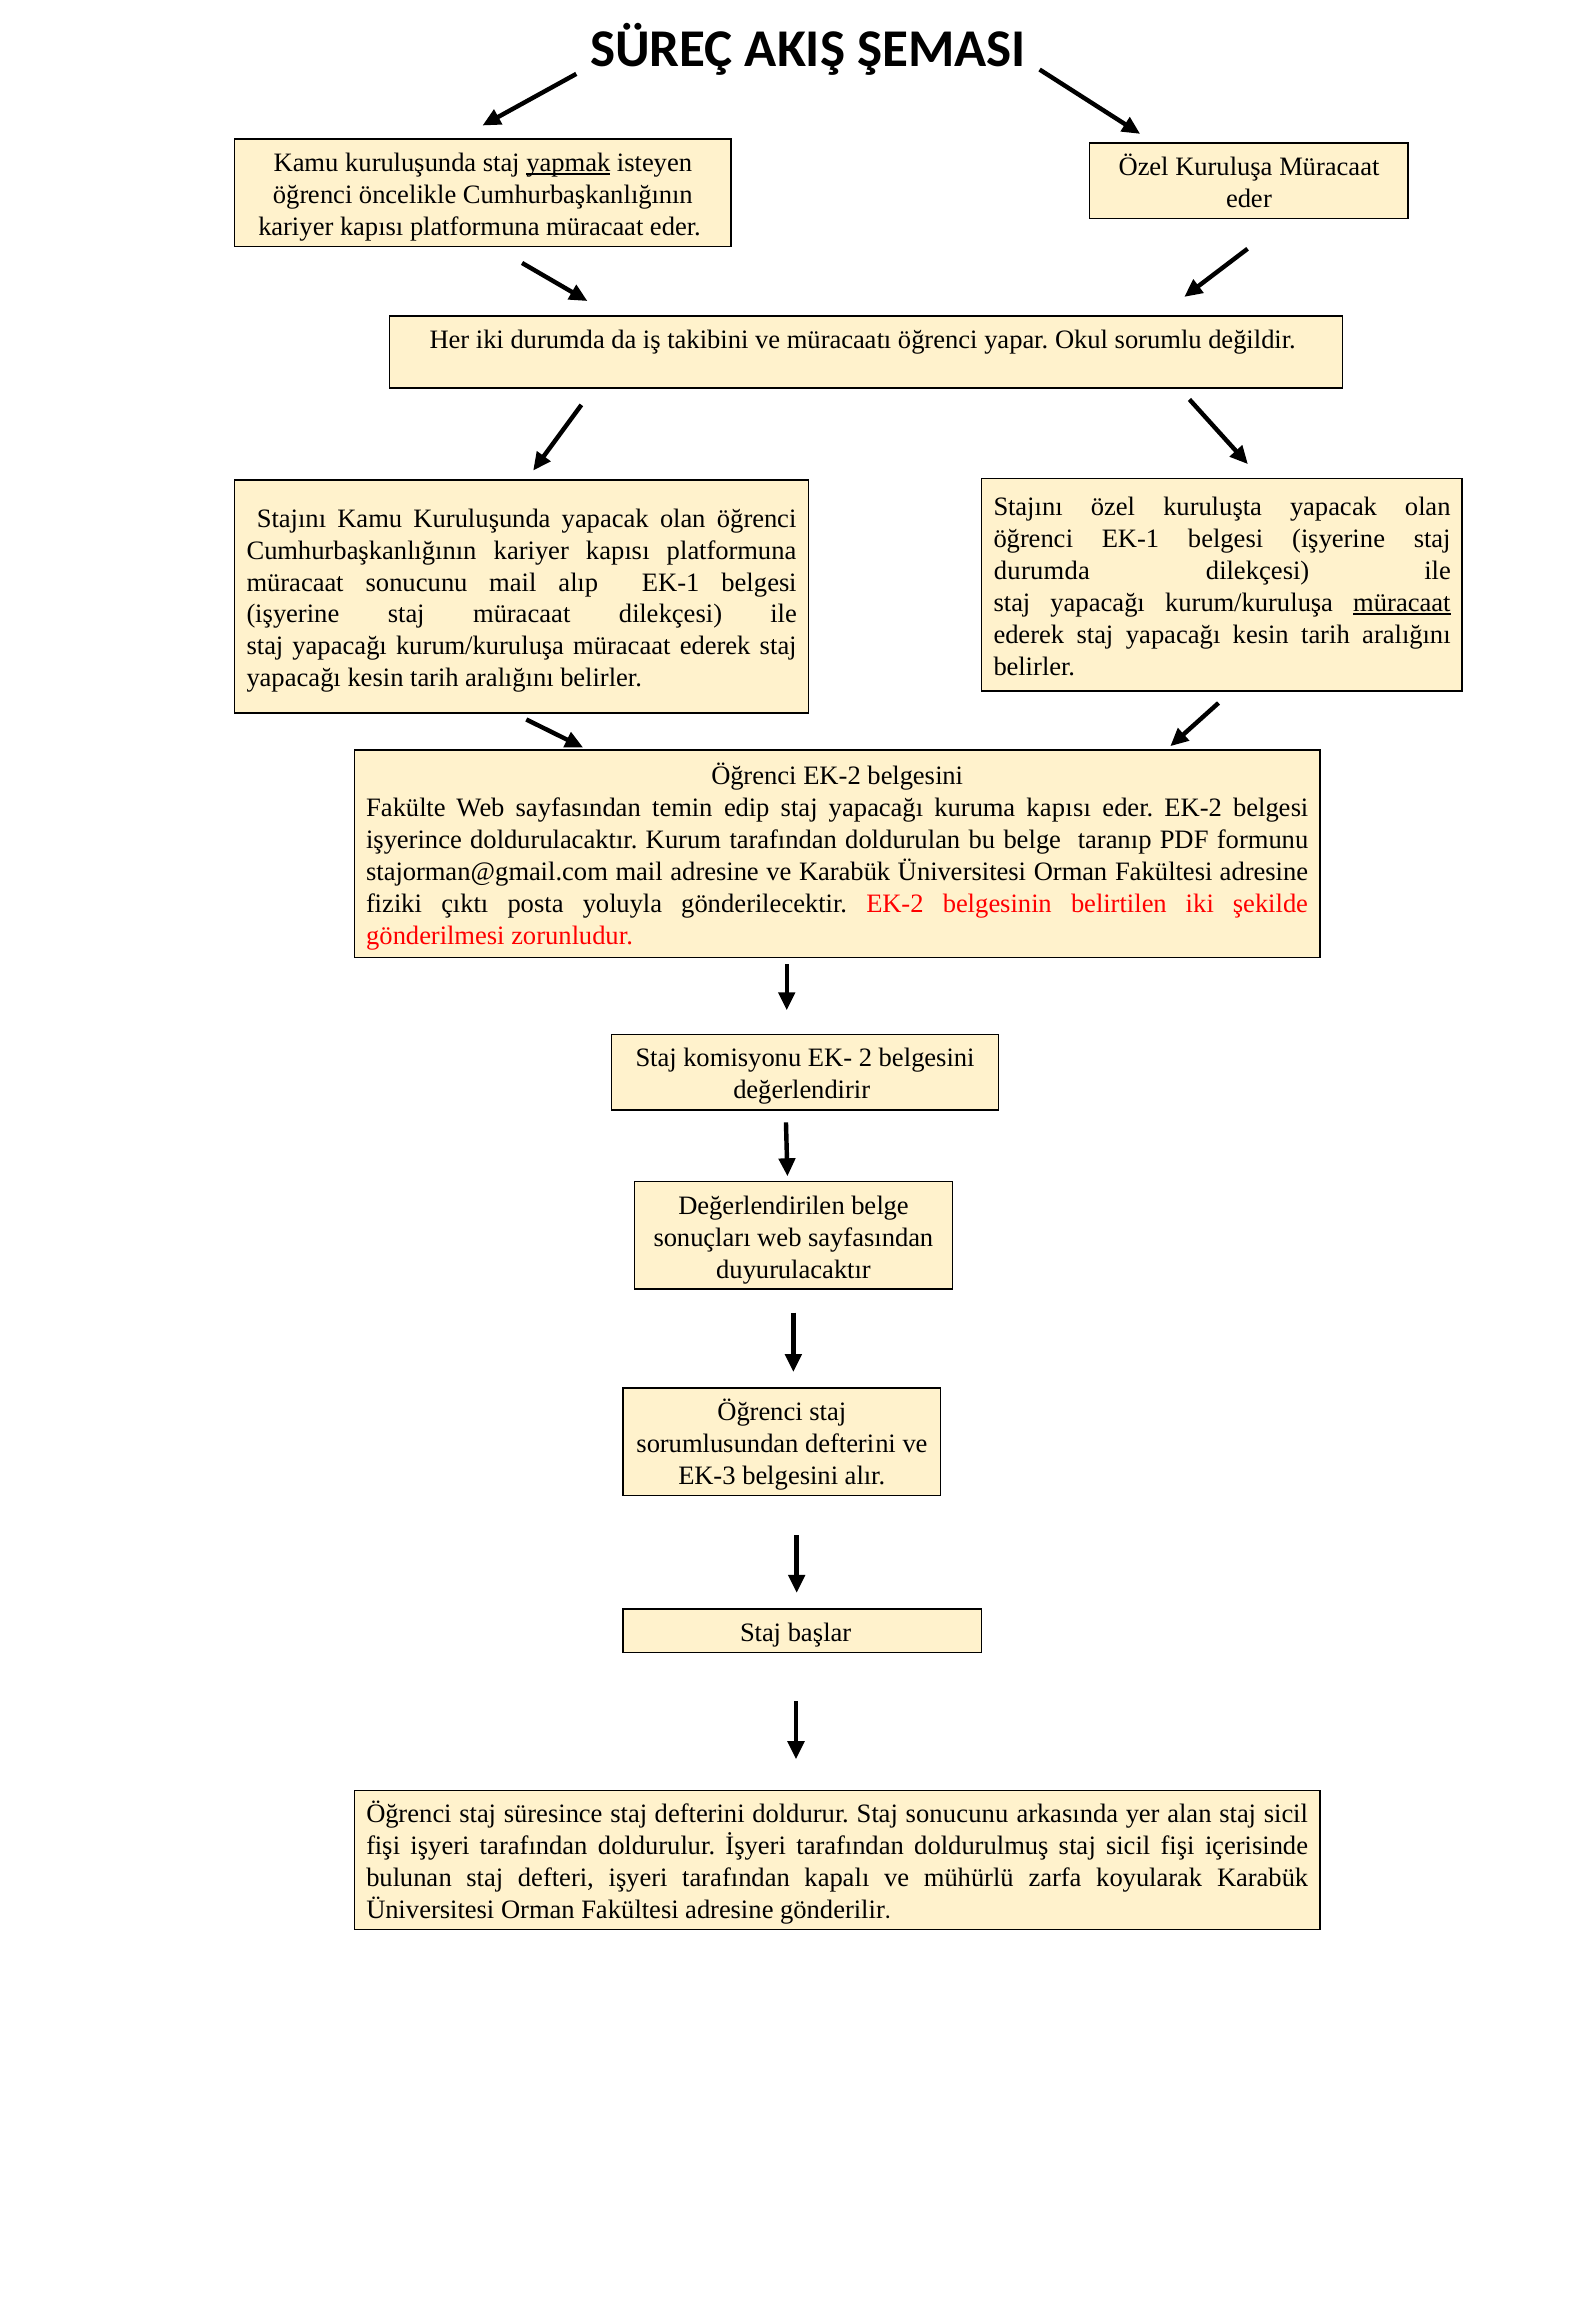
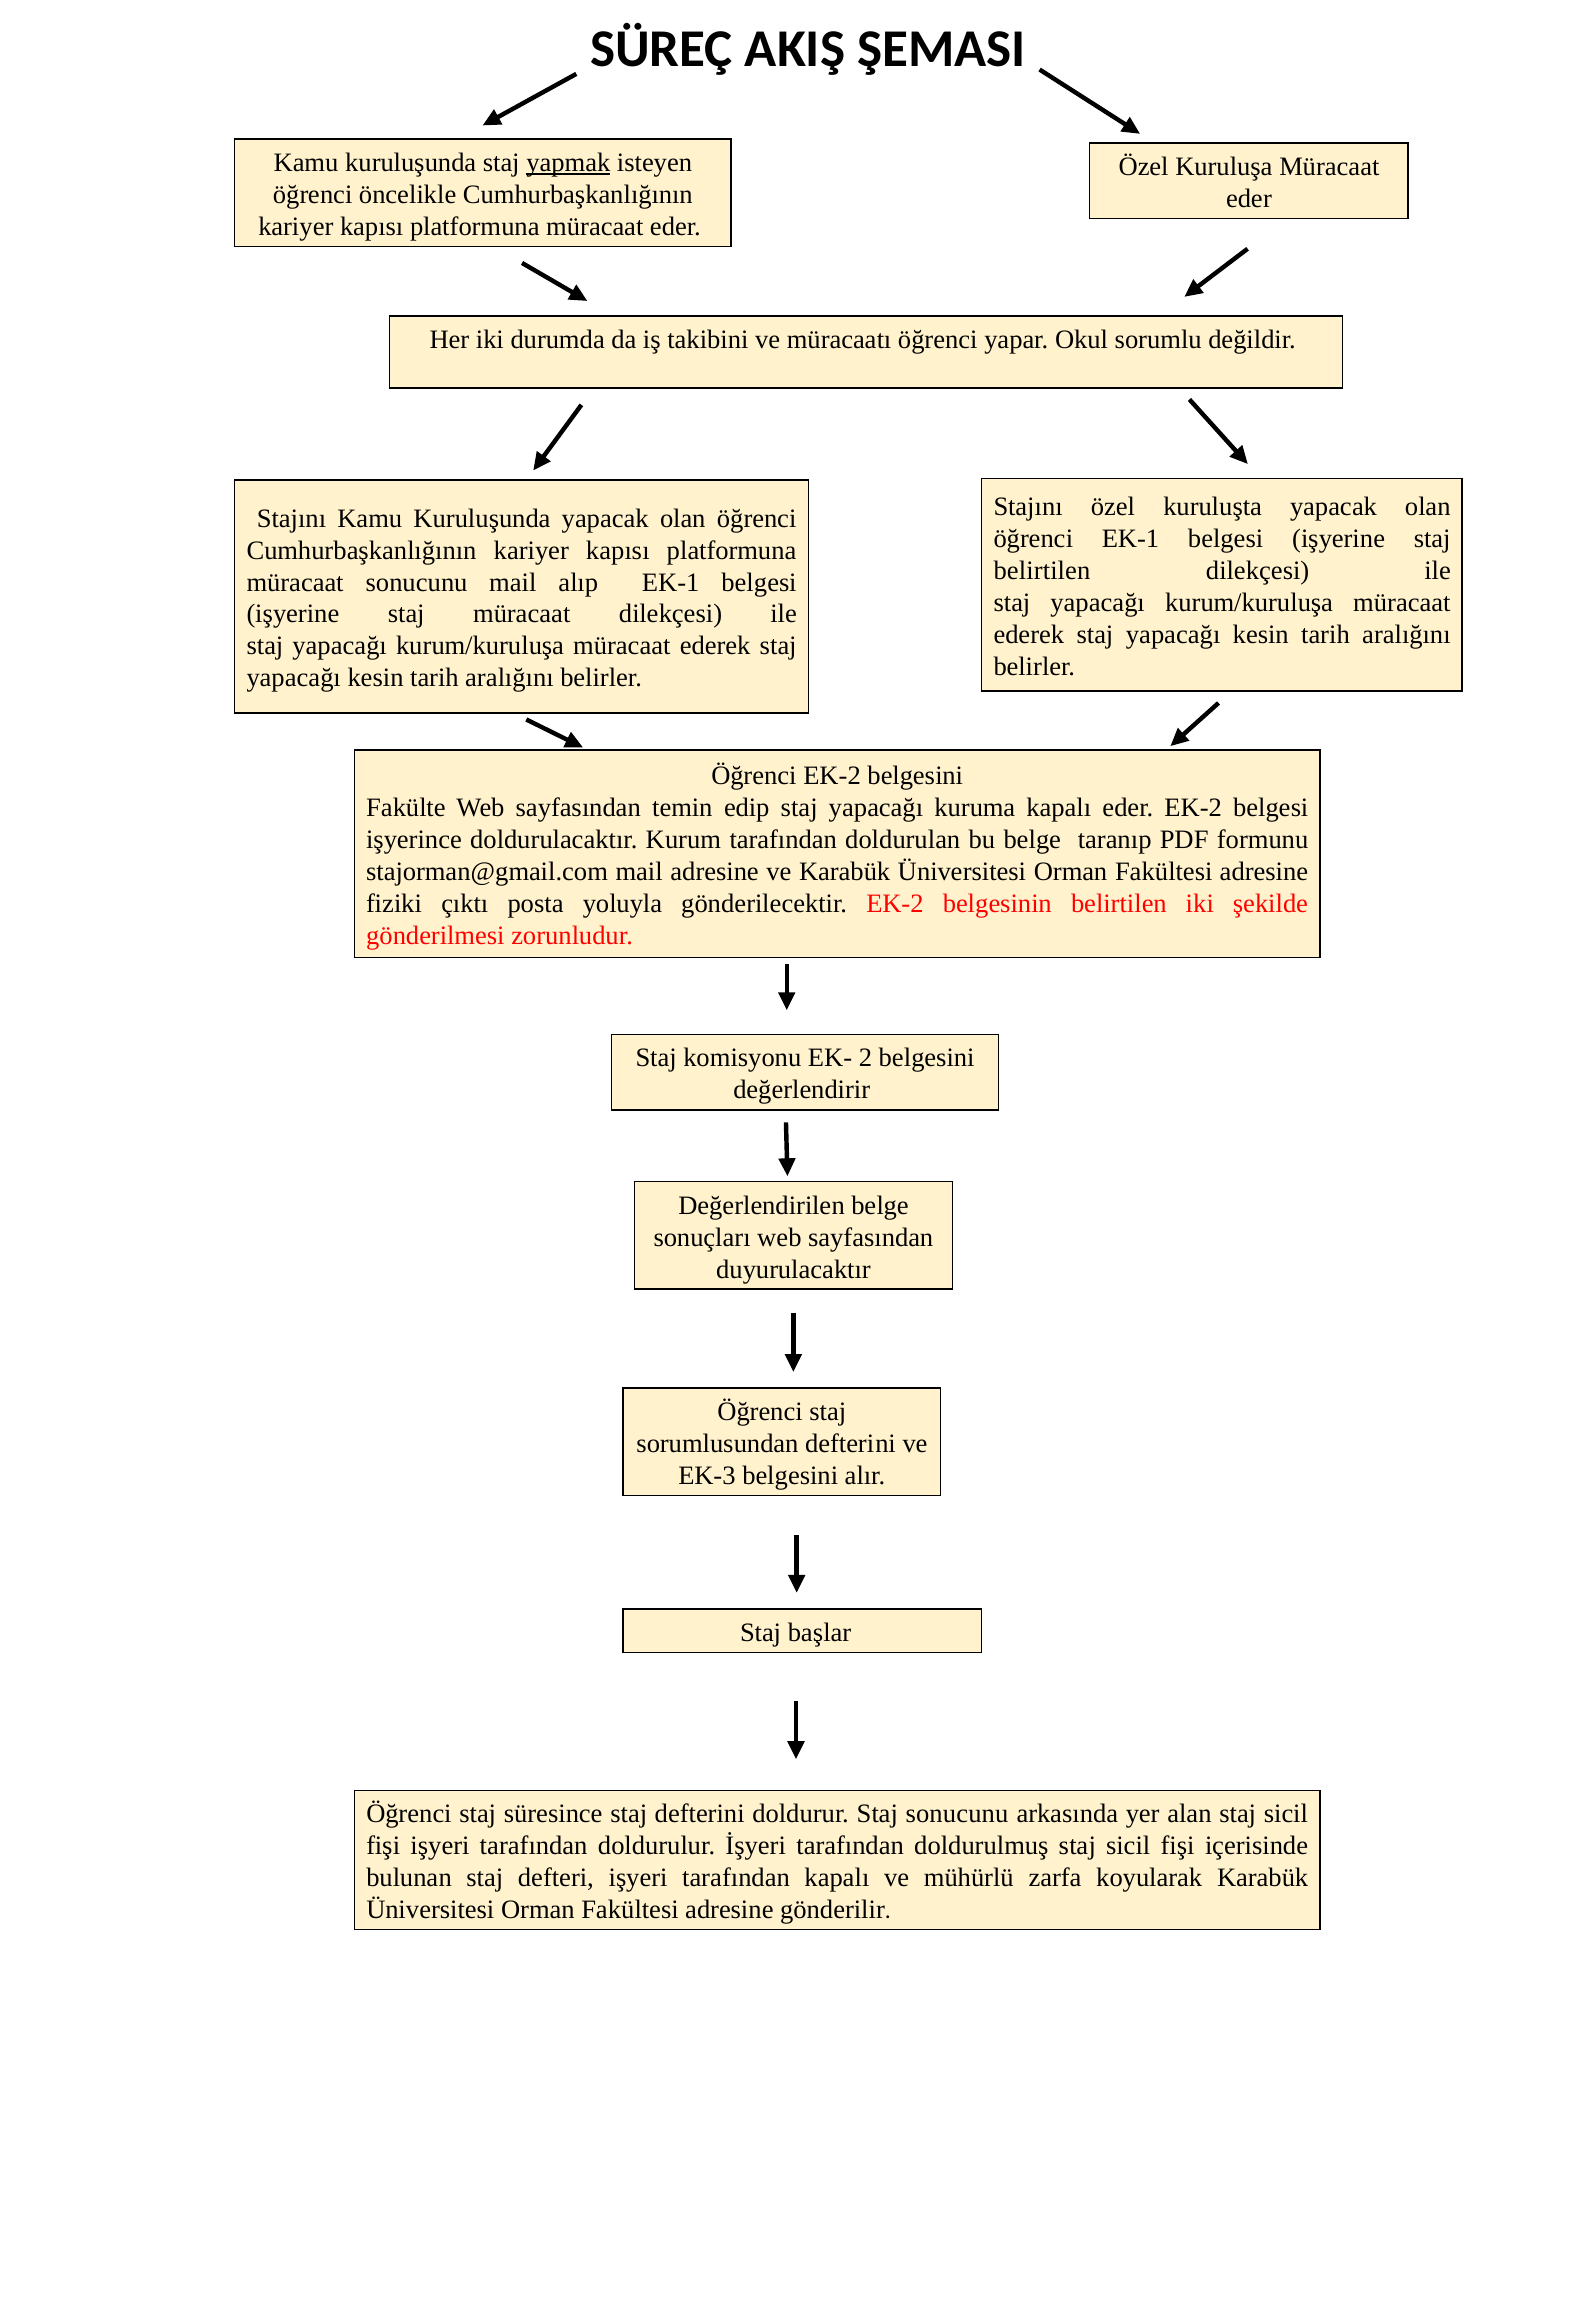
durumda at (1042, 571): durumda -> belirtilen
müracaat at (1402, 603) underline: present -> none
kuruma kapısı: kapısı -> kapalı
